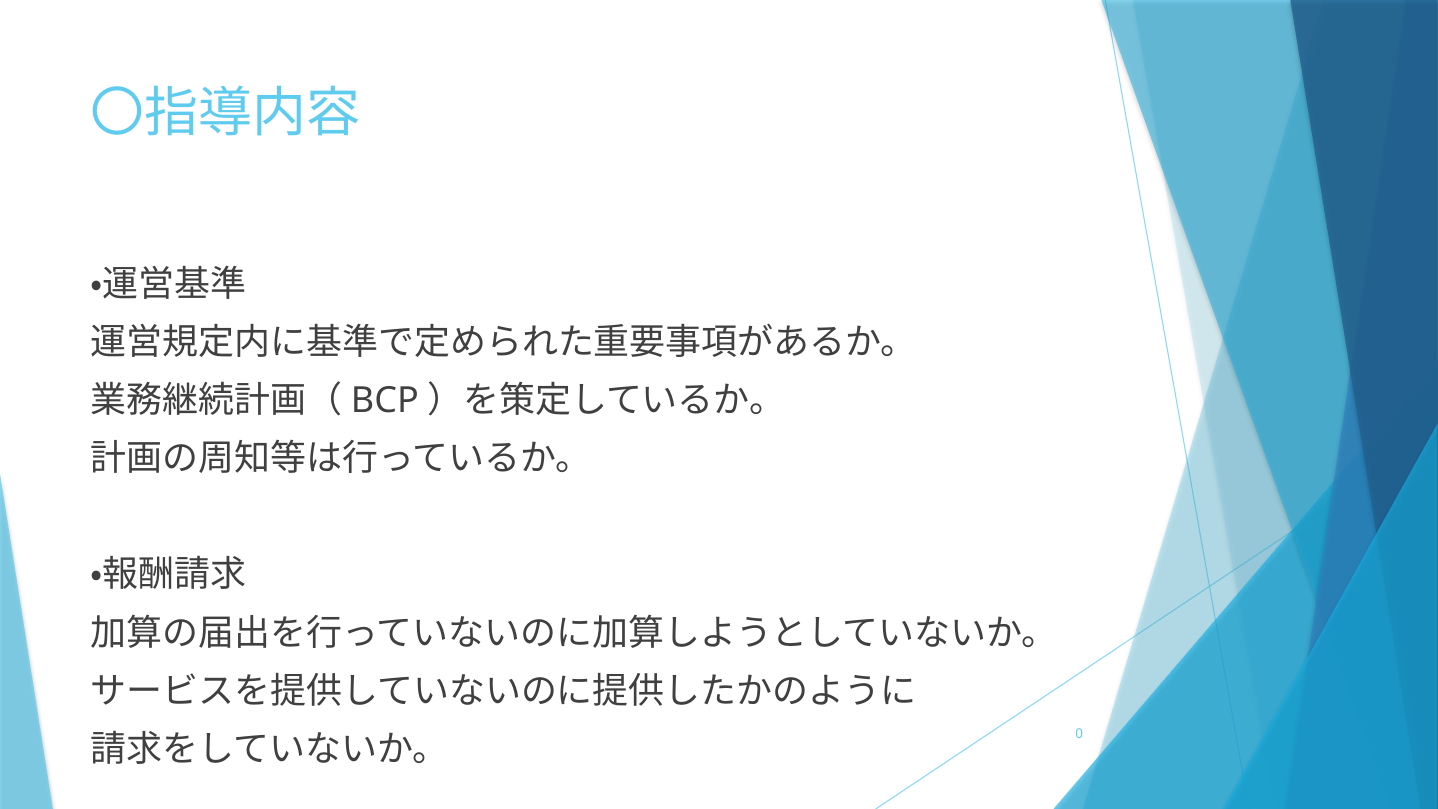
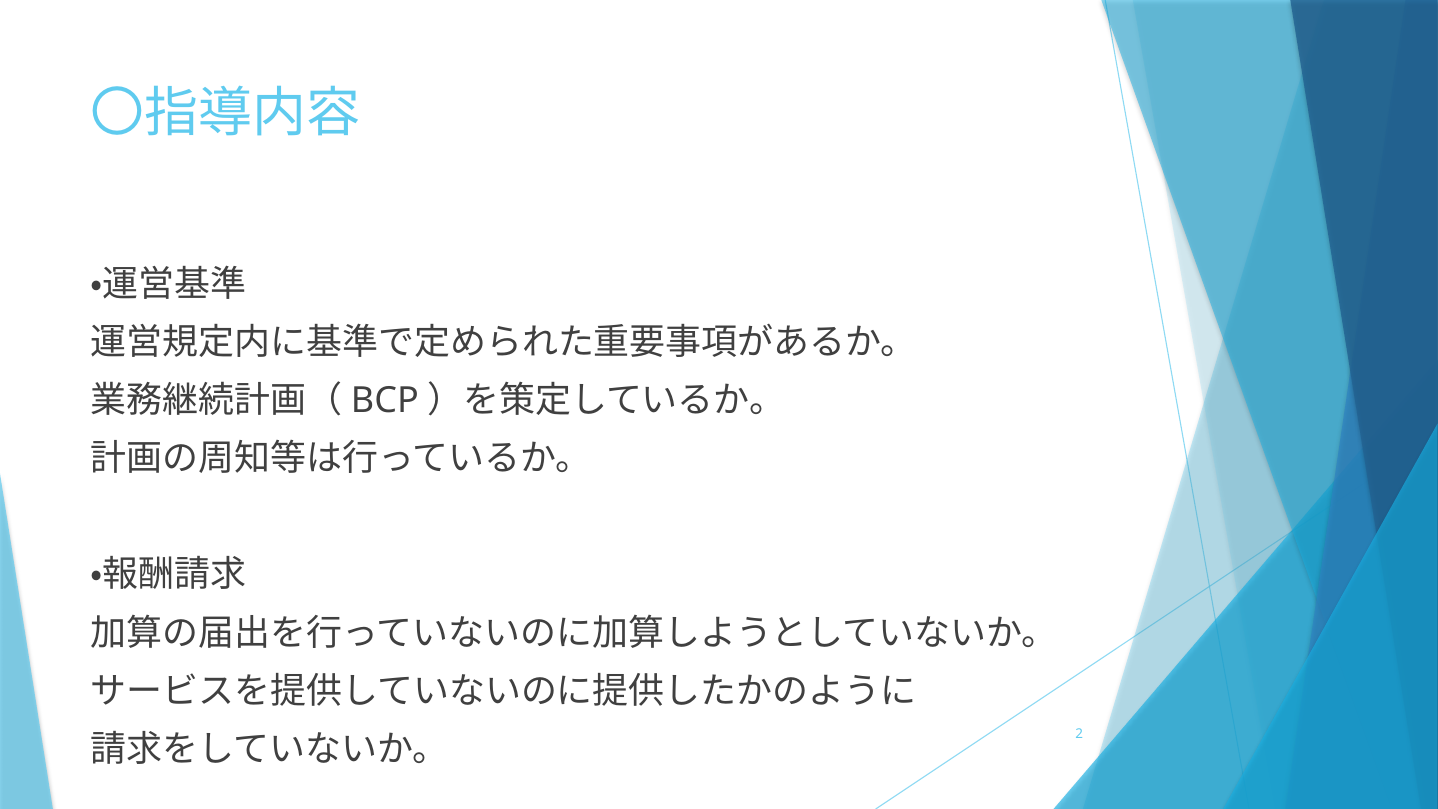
0: 0 -> 2
